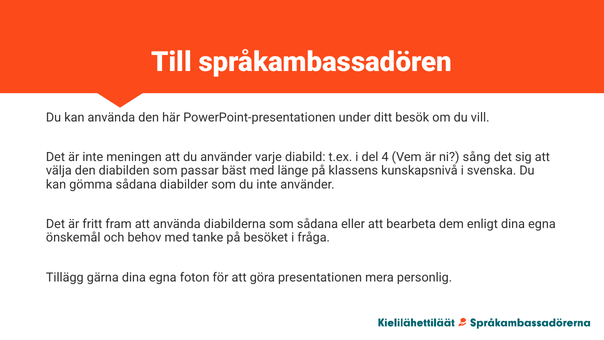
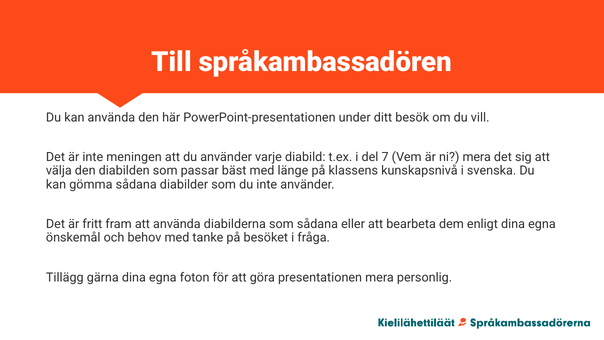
4: 4 -> 7
ni sång: sång -> mera
